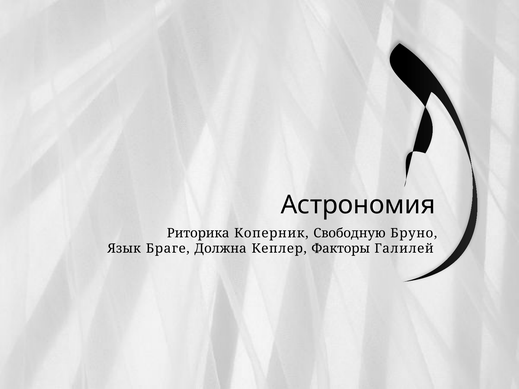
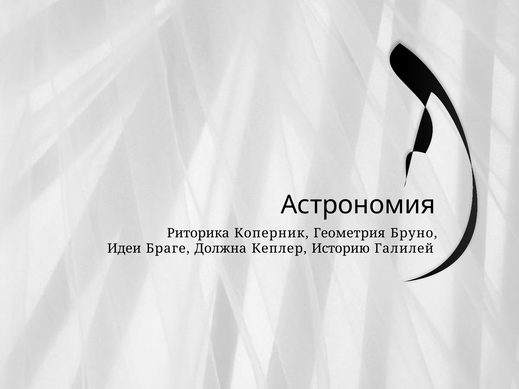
Свободную: Свободную -> Геометрия
Язык: Язык -> Идеи
Факторы: Факторы -> Историю
